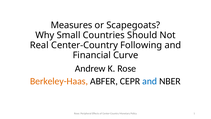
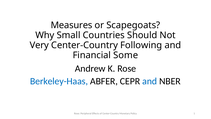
Real: Real -> Very
Curve: Curve -> Some
Berkeley-Haas colour: orange -> blue
